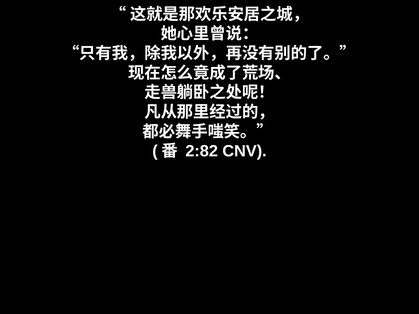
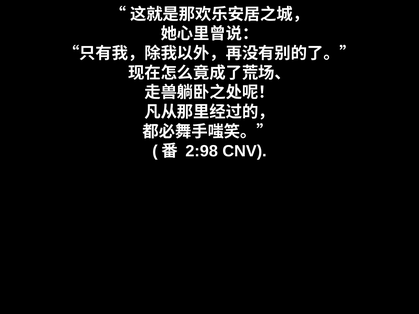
2:82: 2:82 -> 2:98
